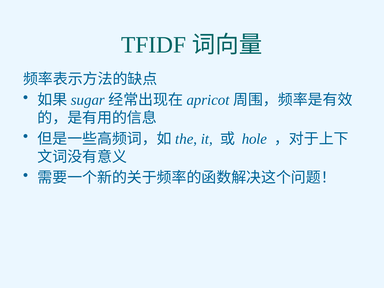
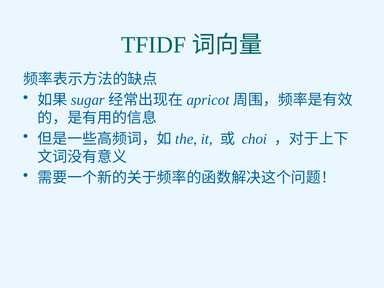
hole: hole -> choi
